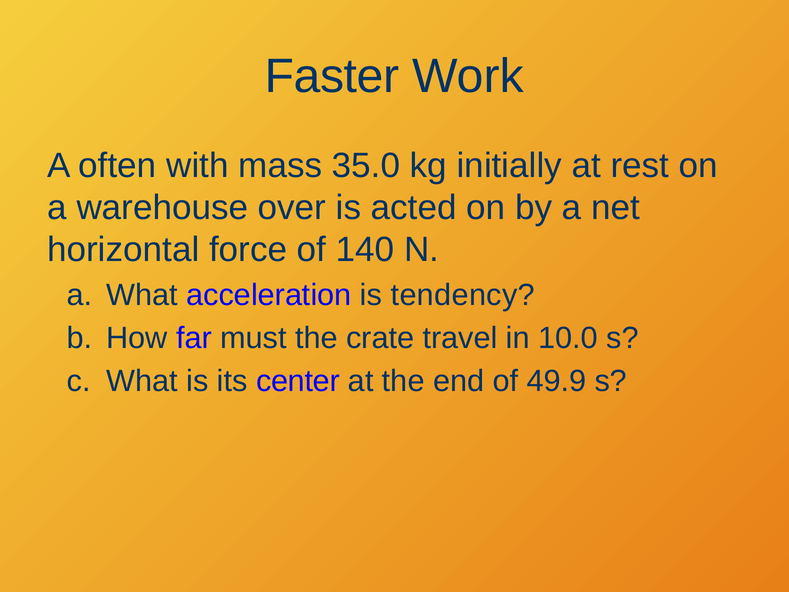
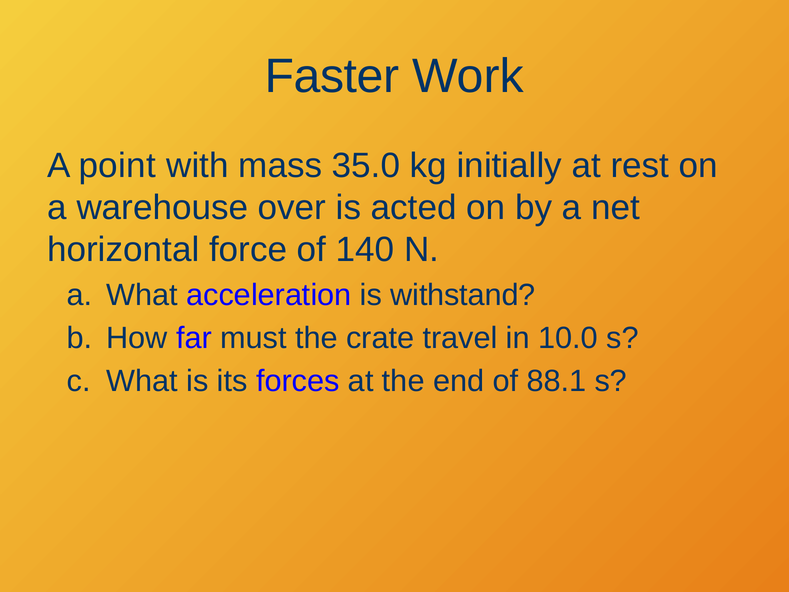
often: often -> point
tendency: tendency -> withstand
center: center -> forces
49.9: 49.9 -> 88.1
